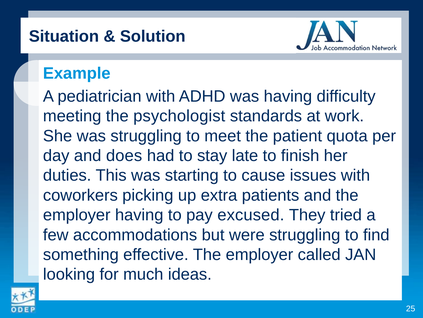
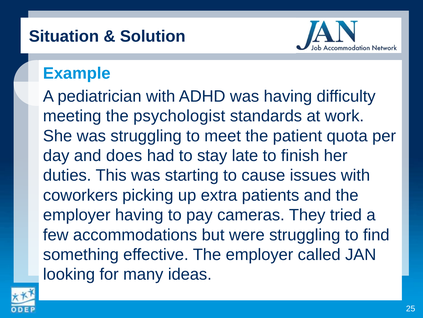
excused: excused -> cameras
much: much -> many
